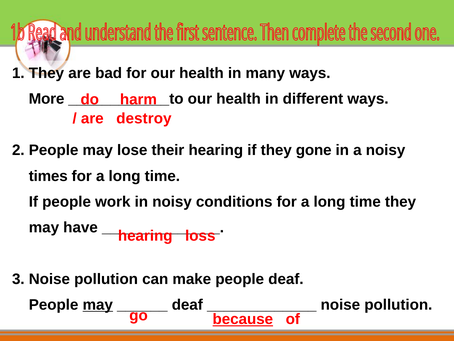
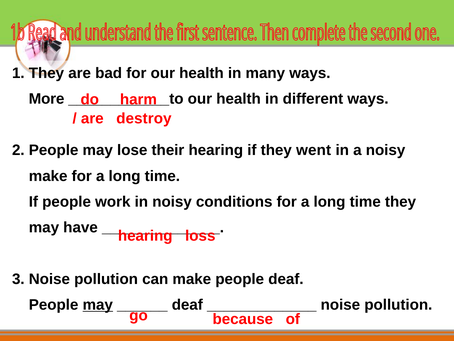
gone: gone -> went
times at (48, 176): times -> make
because underline: present -> none
